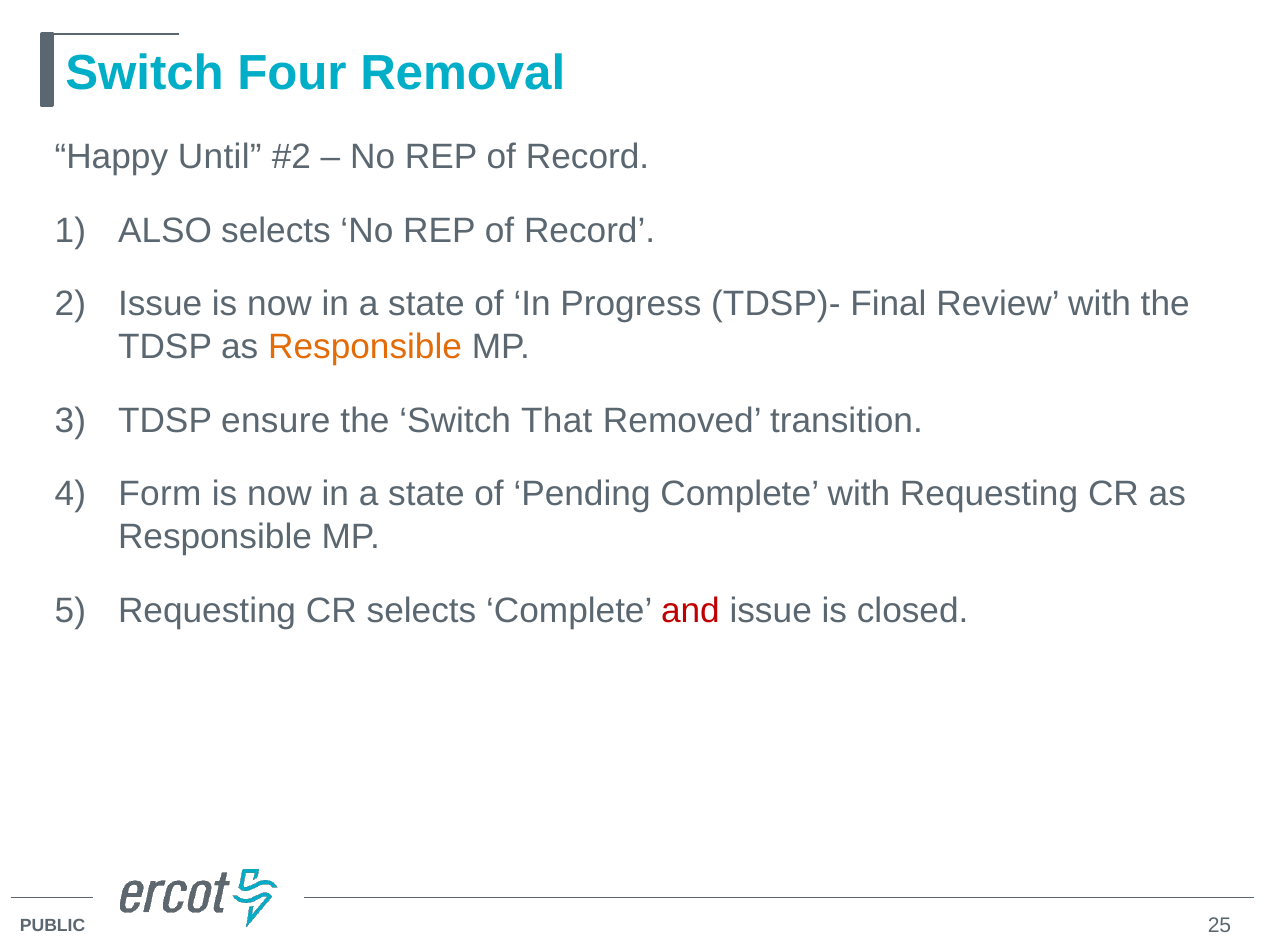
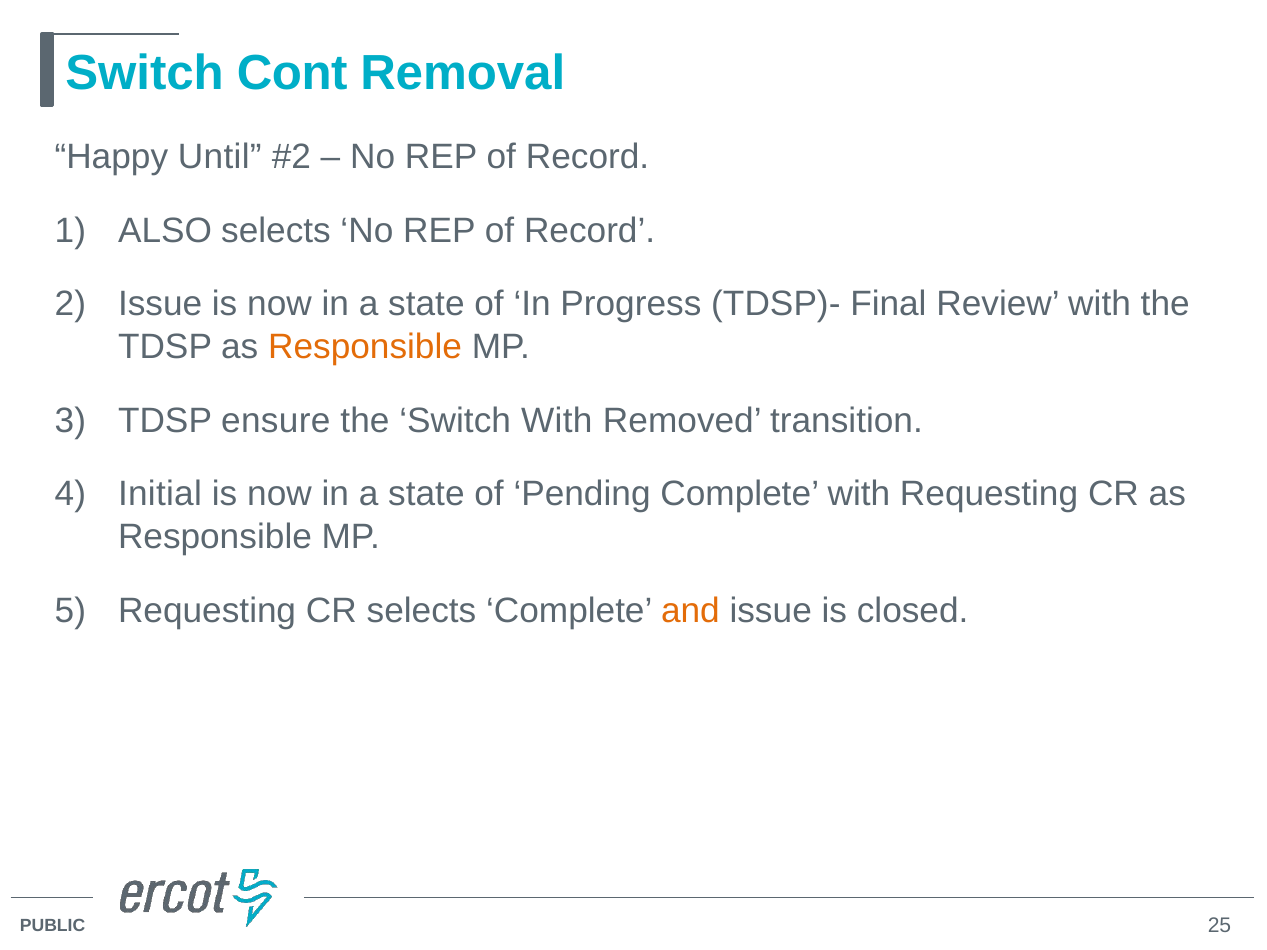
Four: Four -> Cont
Switch That: That -> With
Form: Form -> Initial
and colour: red -> orange
